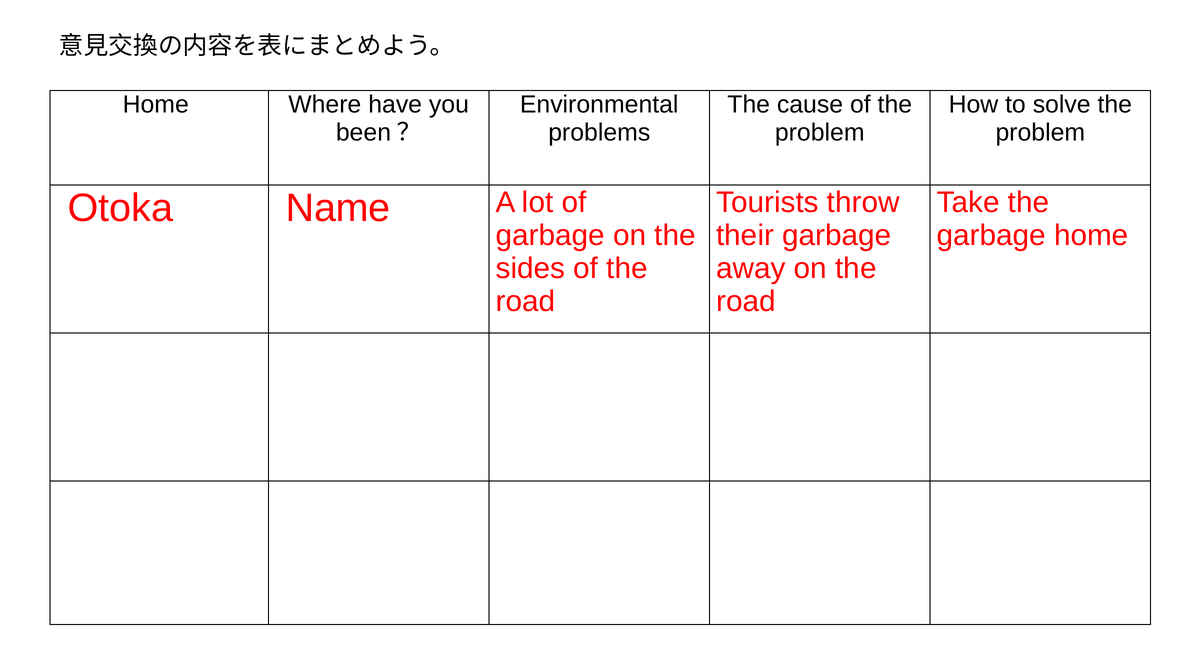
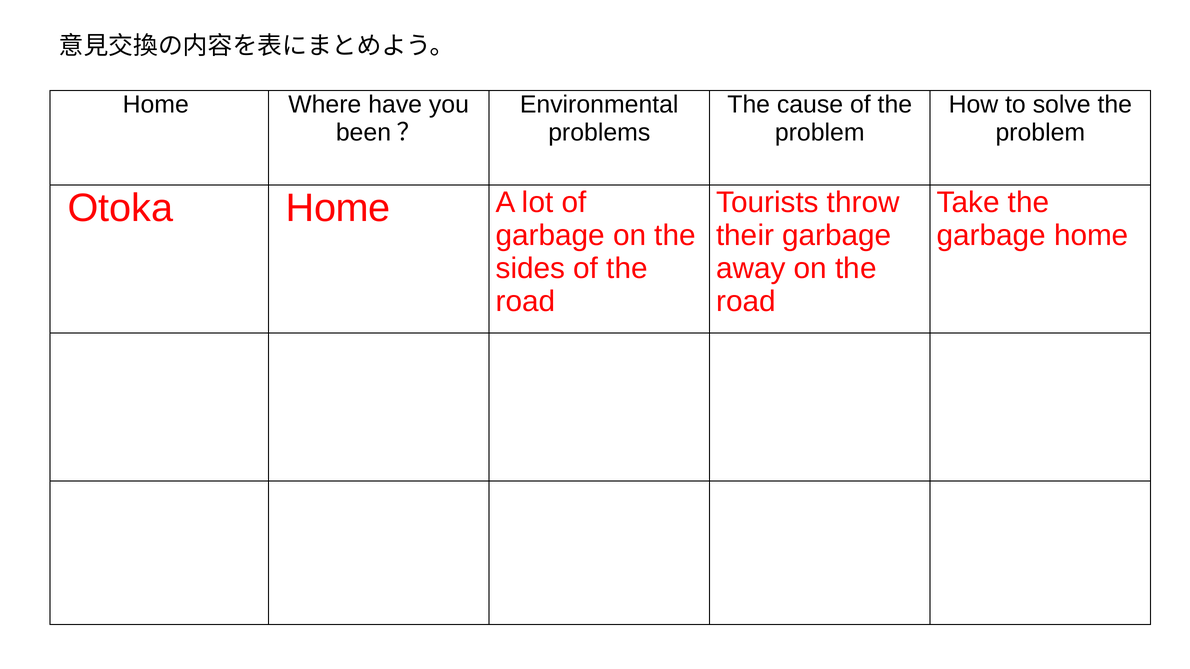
Otoka Name: Name -> Home
